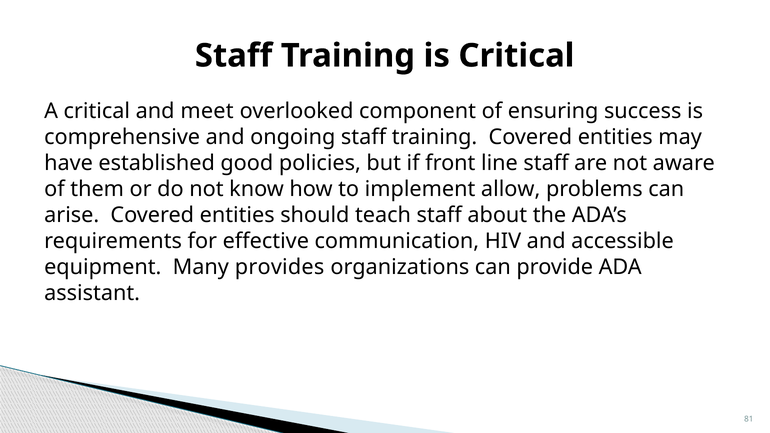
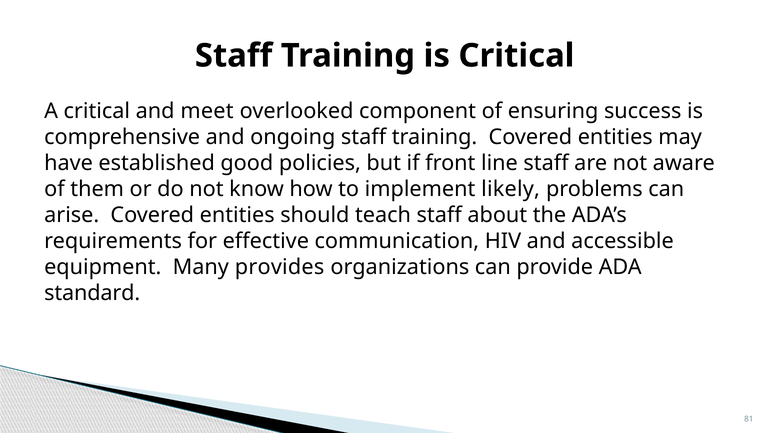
allow: allow -> likely
assistant: assistant -> standard
